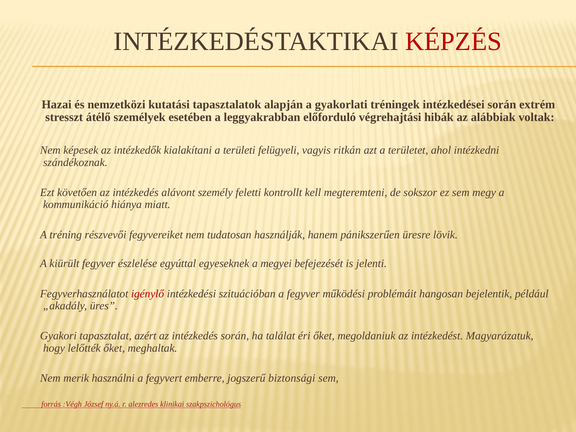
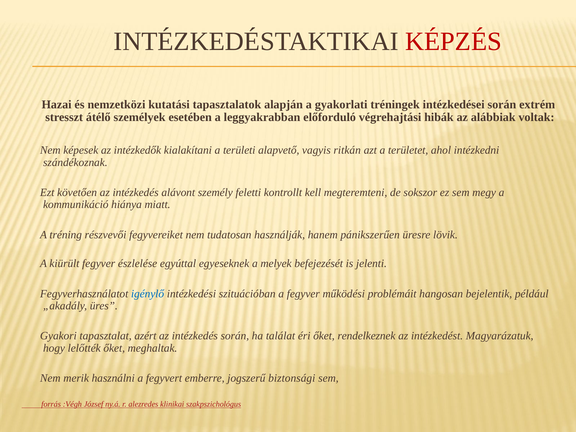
felügyeli: felügyeli -> alapvető
megyei: megyei -> melyek
igénylő colour: red -> blue
megoldaniuk: megoldaniuk -> rendelkeznek
